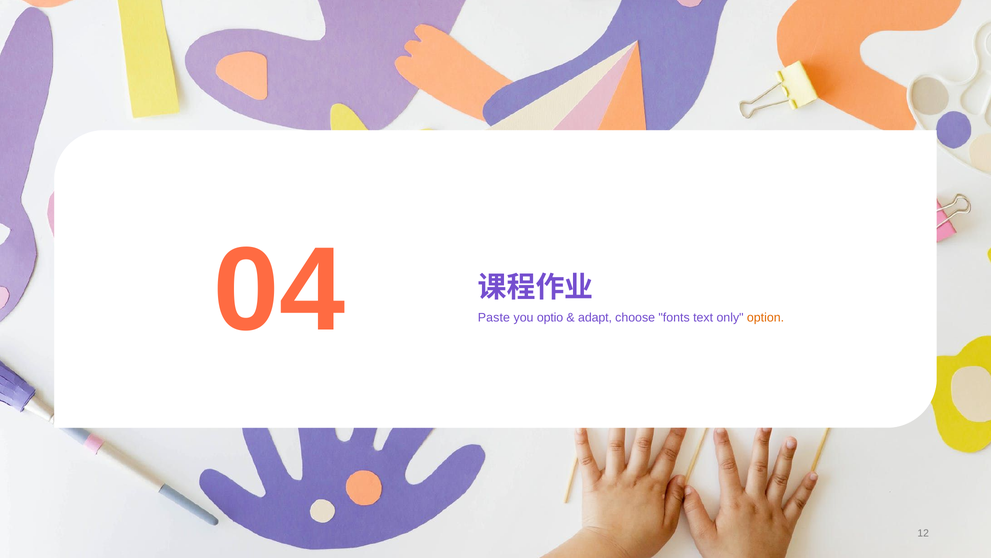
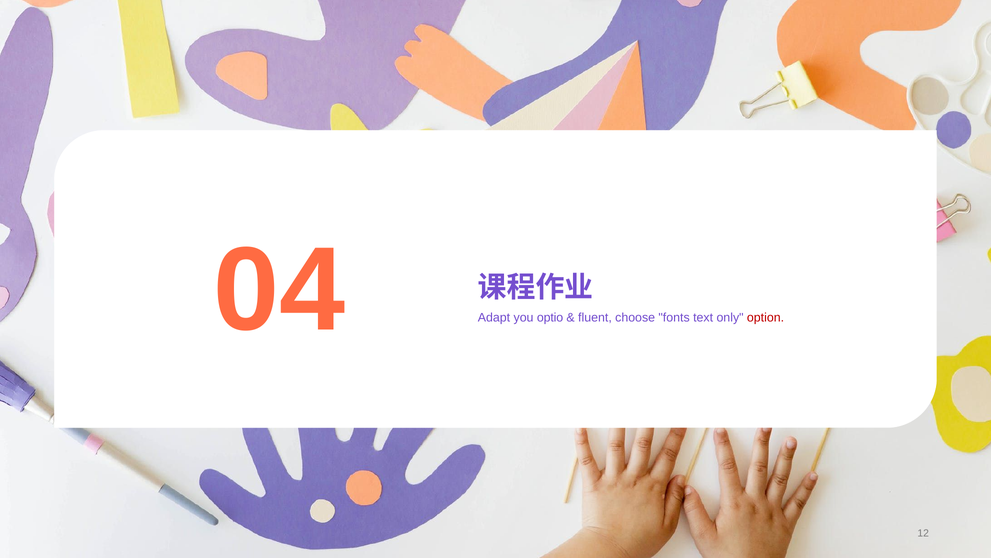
Paste: Paste -> Adapt
adapt: adapt -> fluent
option colour: orange -> red
